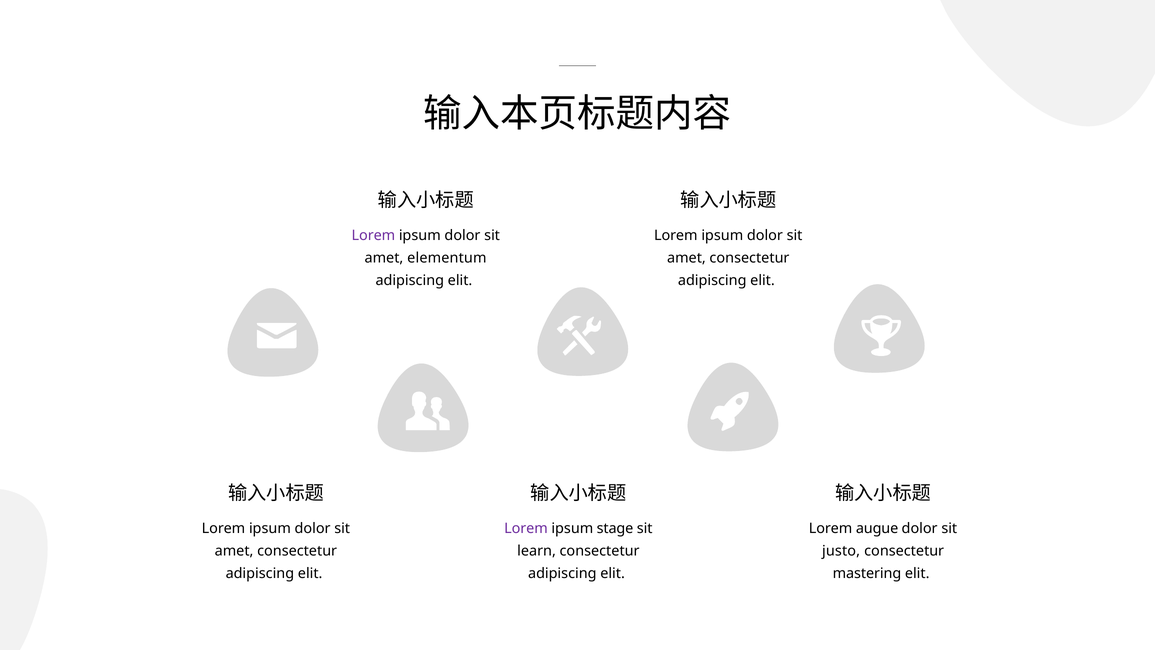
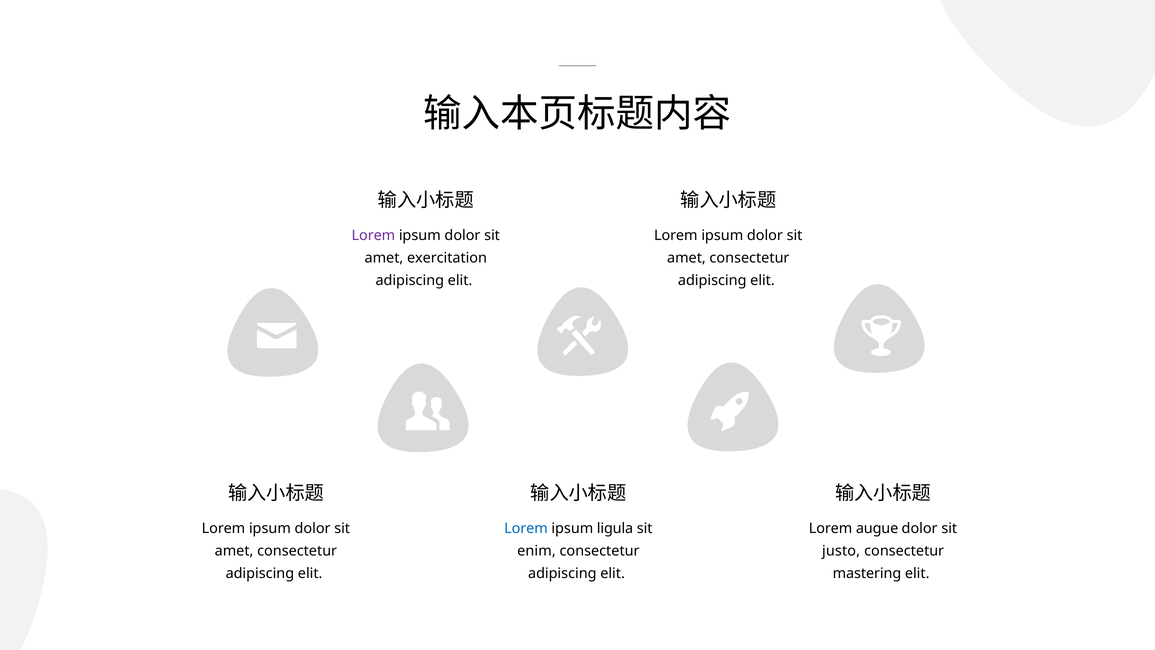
elementum: elementum -> exercitation
Lorem at (526, 528) colour: purple -> blue
stage: stage -> ligula
learn: learn -> enim
